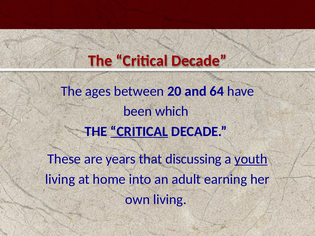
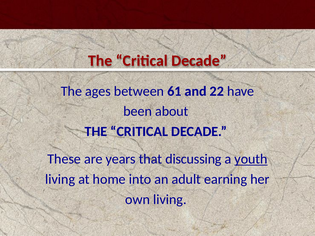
20: 20 -> 61
64: 64 -> 22
which: which -> about
CRITICAL at (139, 132) underline: present -> none
